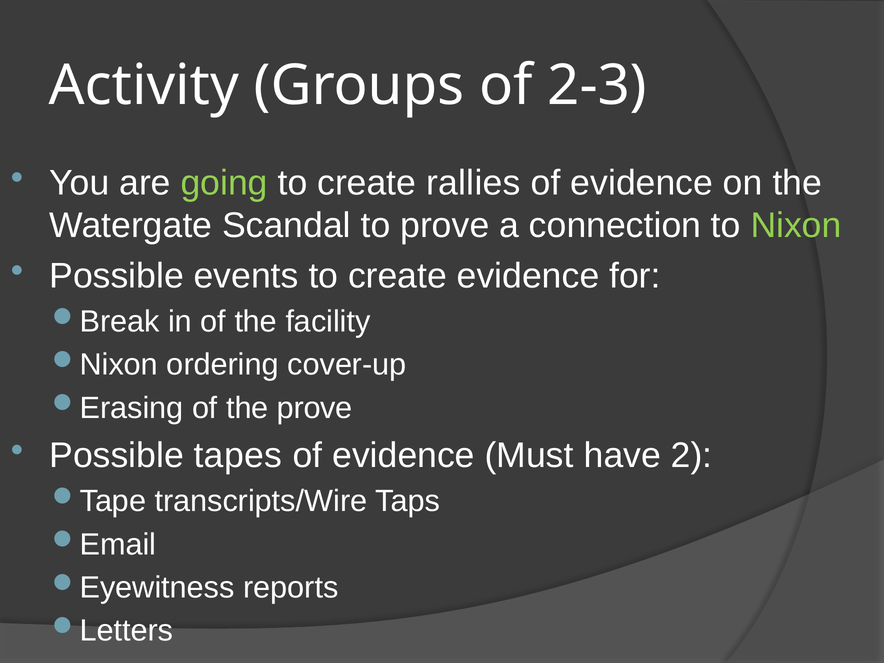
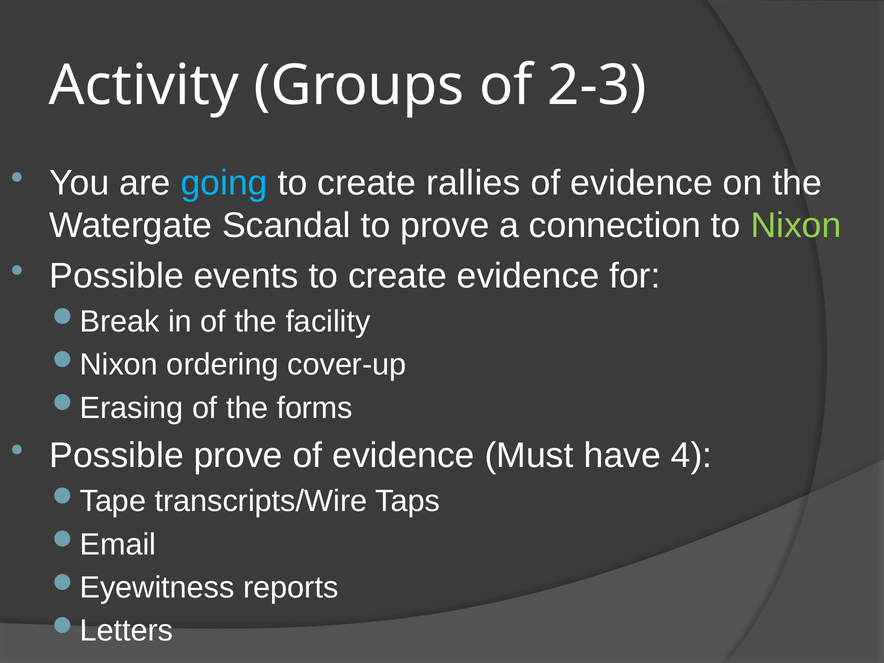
going colour: light green -> light blue
the prove: prove -> forms
Possible tapes: tapes -> prove
2: 2 -> 4
